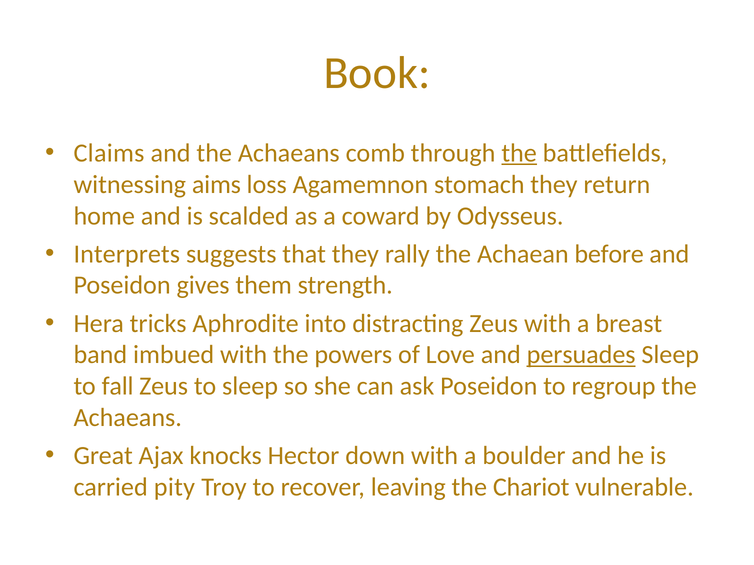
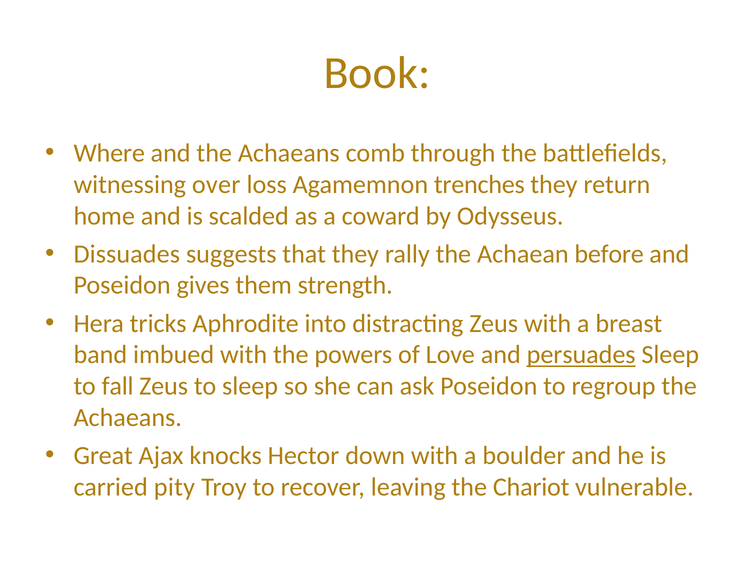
Claims: Claims -> Where
the at (519, 153) underline: present -> none
aims: aims -> over
stomach: stomach -> trenches
Interprets: Interprets -> Dissuades
